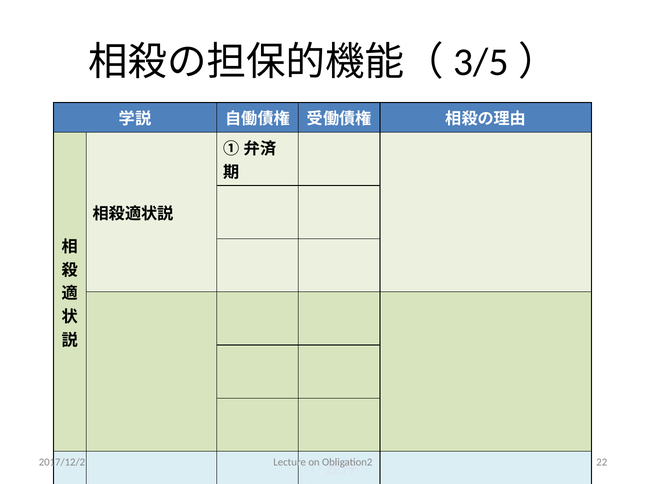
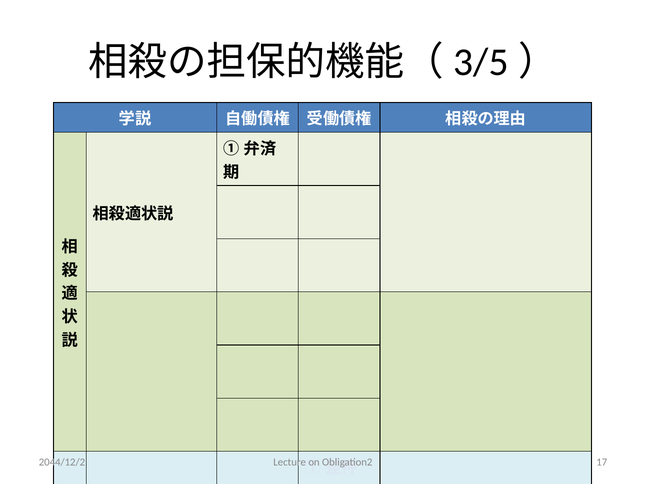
2017/12/2: 2017/12/2 -> 2044/12/2
22: 22 -> 17
